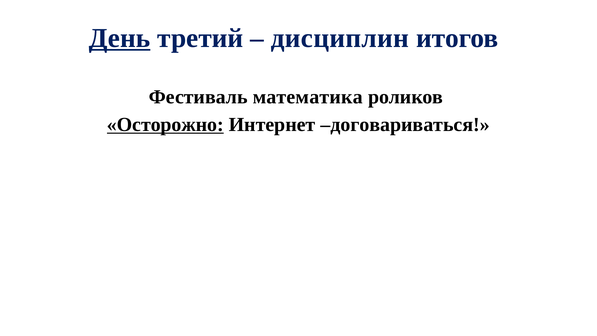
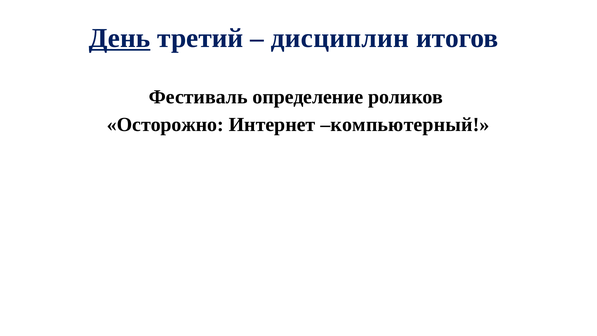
математика: математика -> определение
Осторожно underline: present -> none
договариваться: договариваться -> компьютерный
